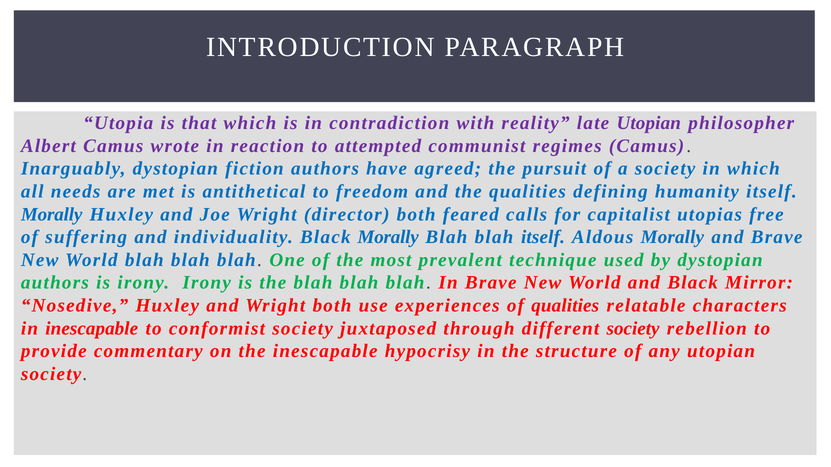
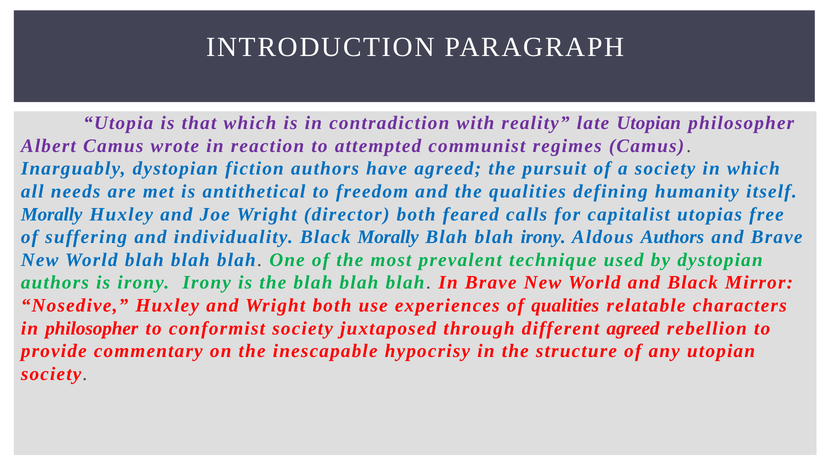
blah itself: itself -> irony
Aldous Morally: Morally -> Authors
in inescapable: inescapable -> philosopher
different society: society -> agreed
